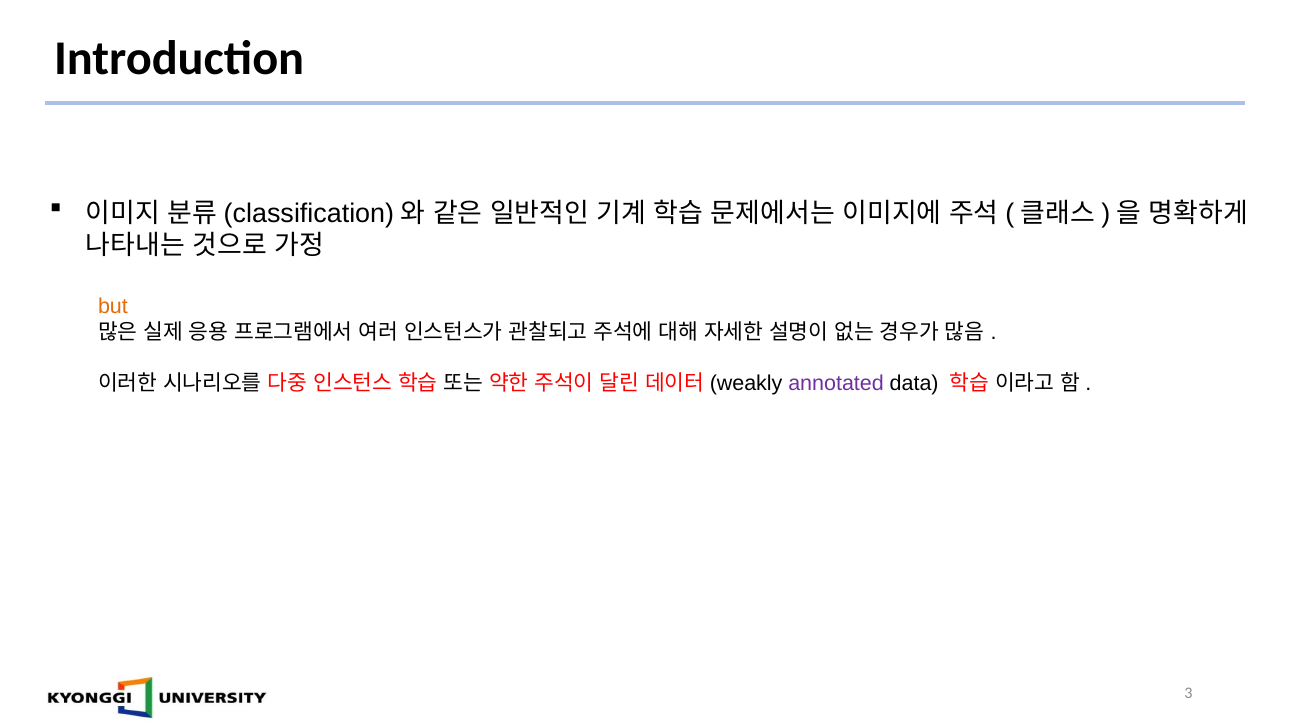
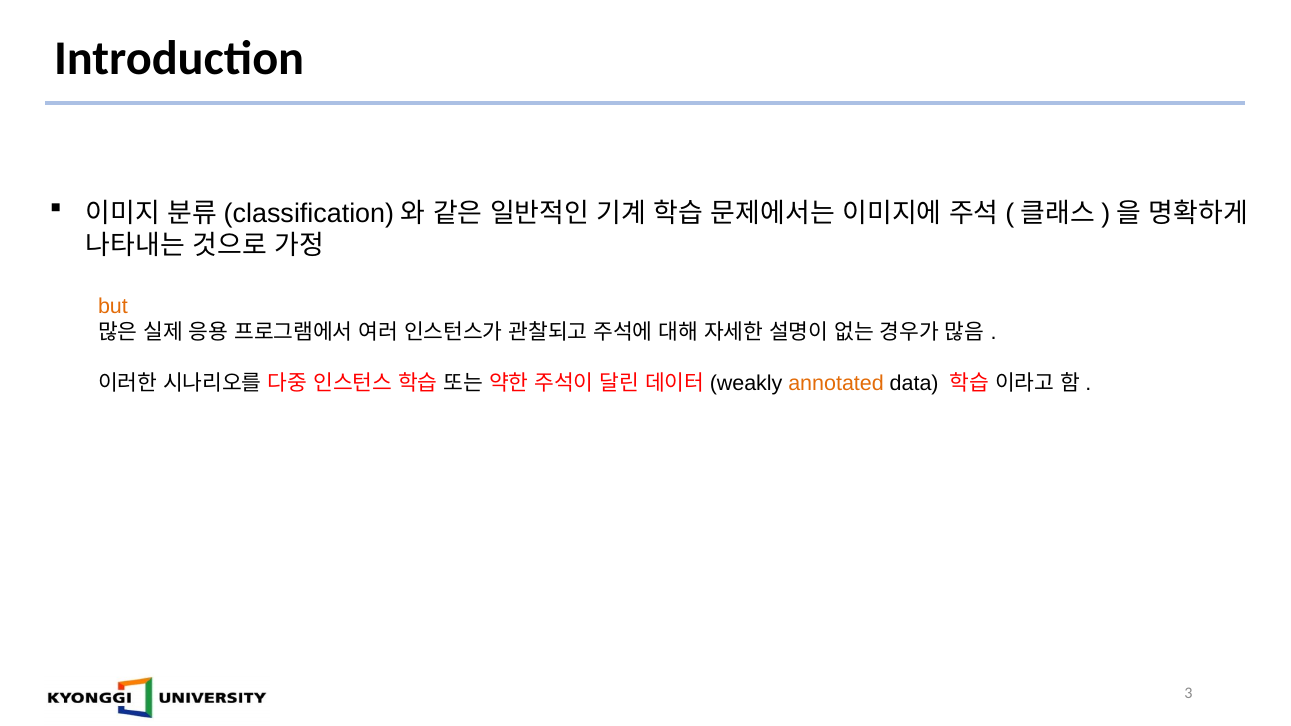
annotated colour: purple -> orange
